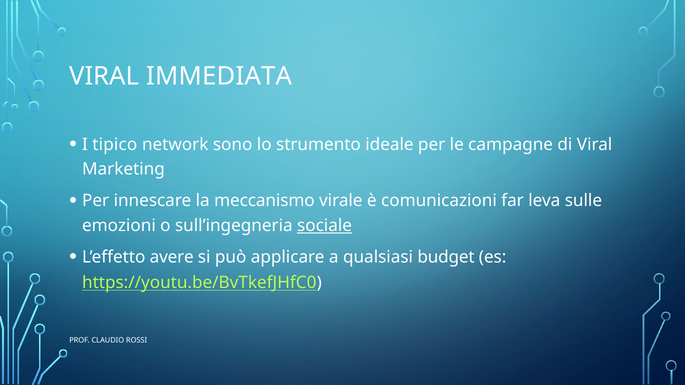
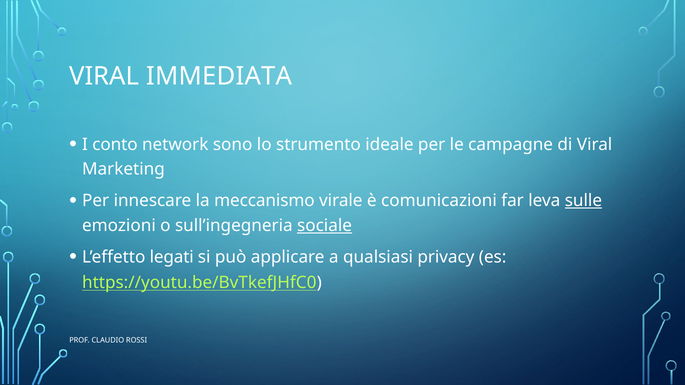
tipico: tipico -> conto
sulle underline: none -> present
avere: avere -> legati
budget: budget -> privacy
